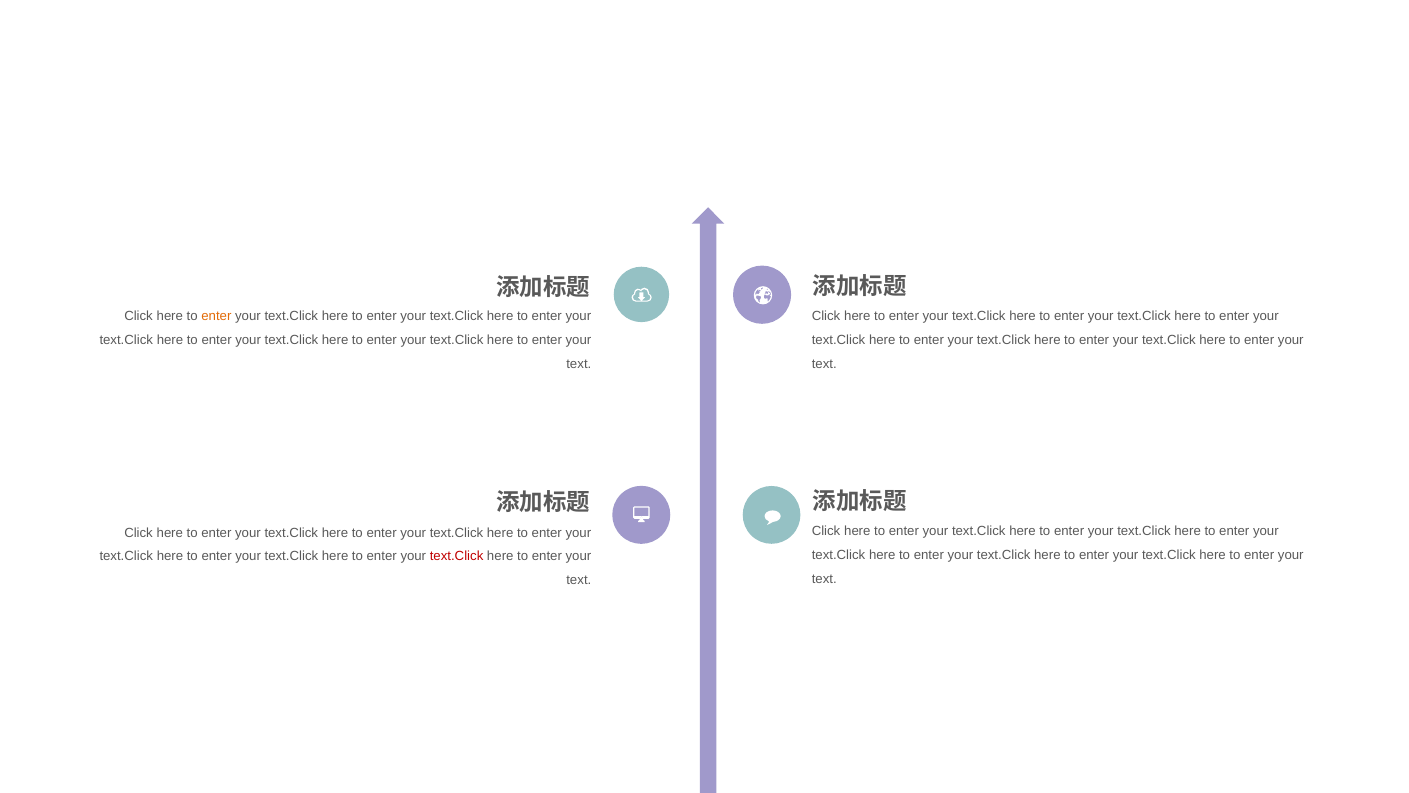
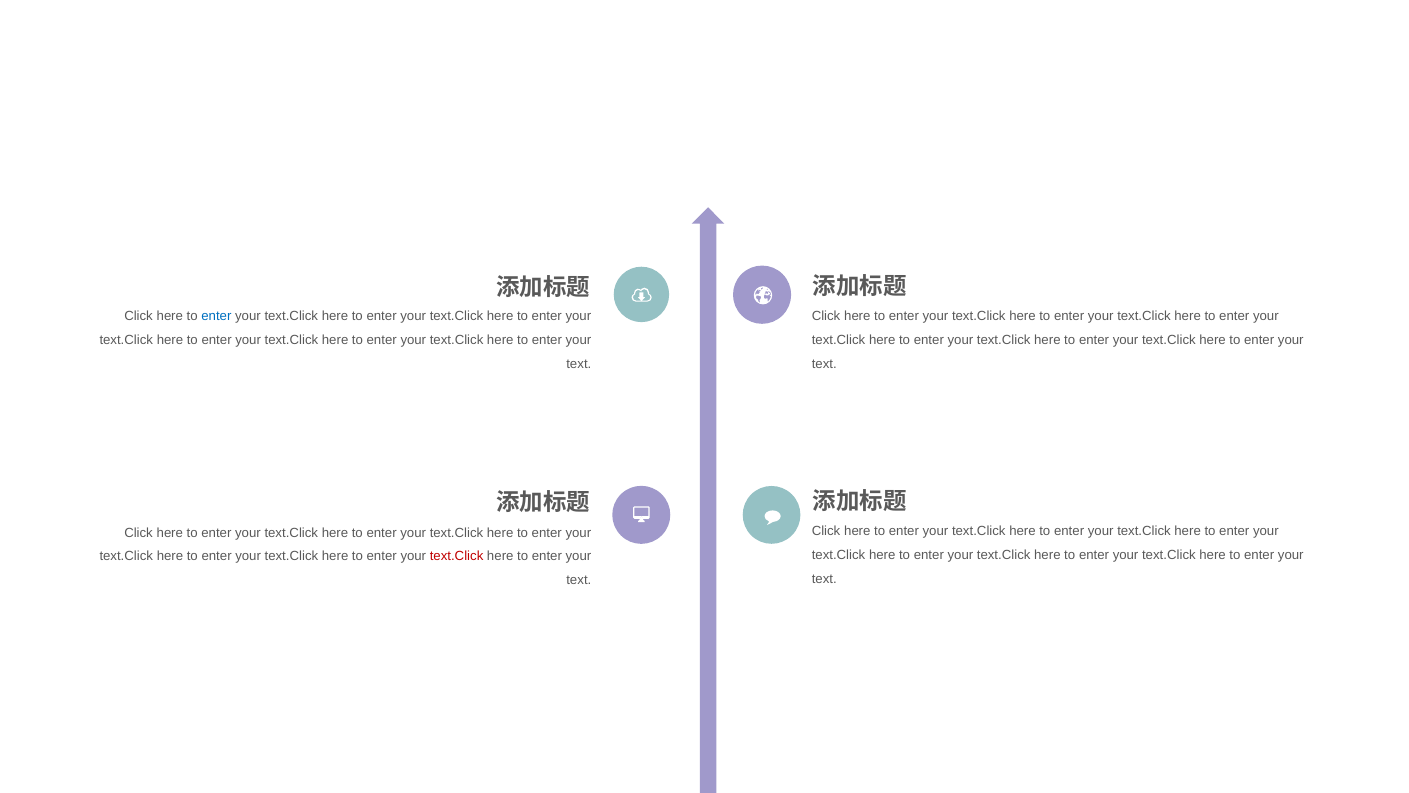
enter at (216, 316) colour: orange -> blue
